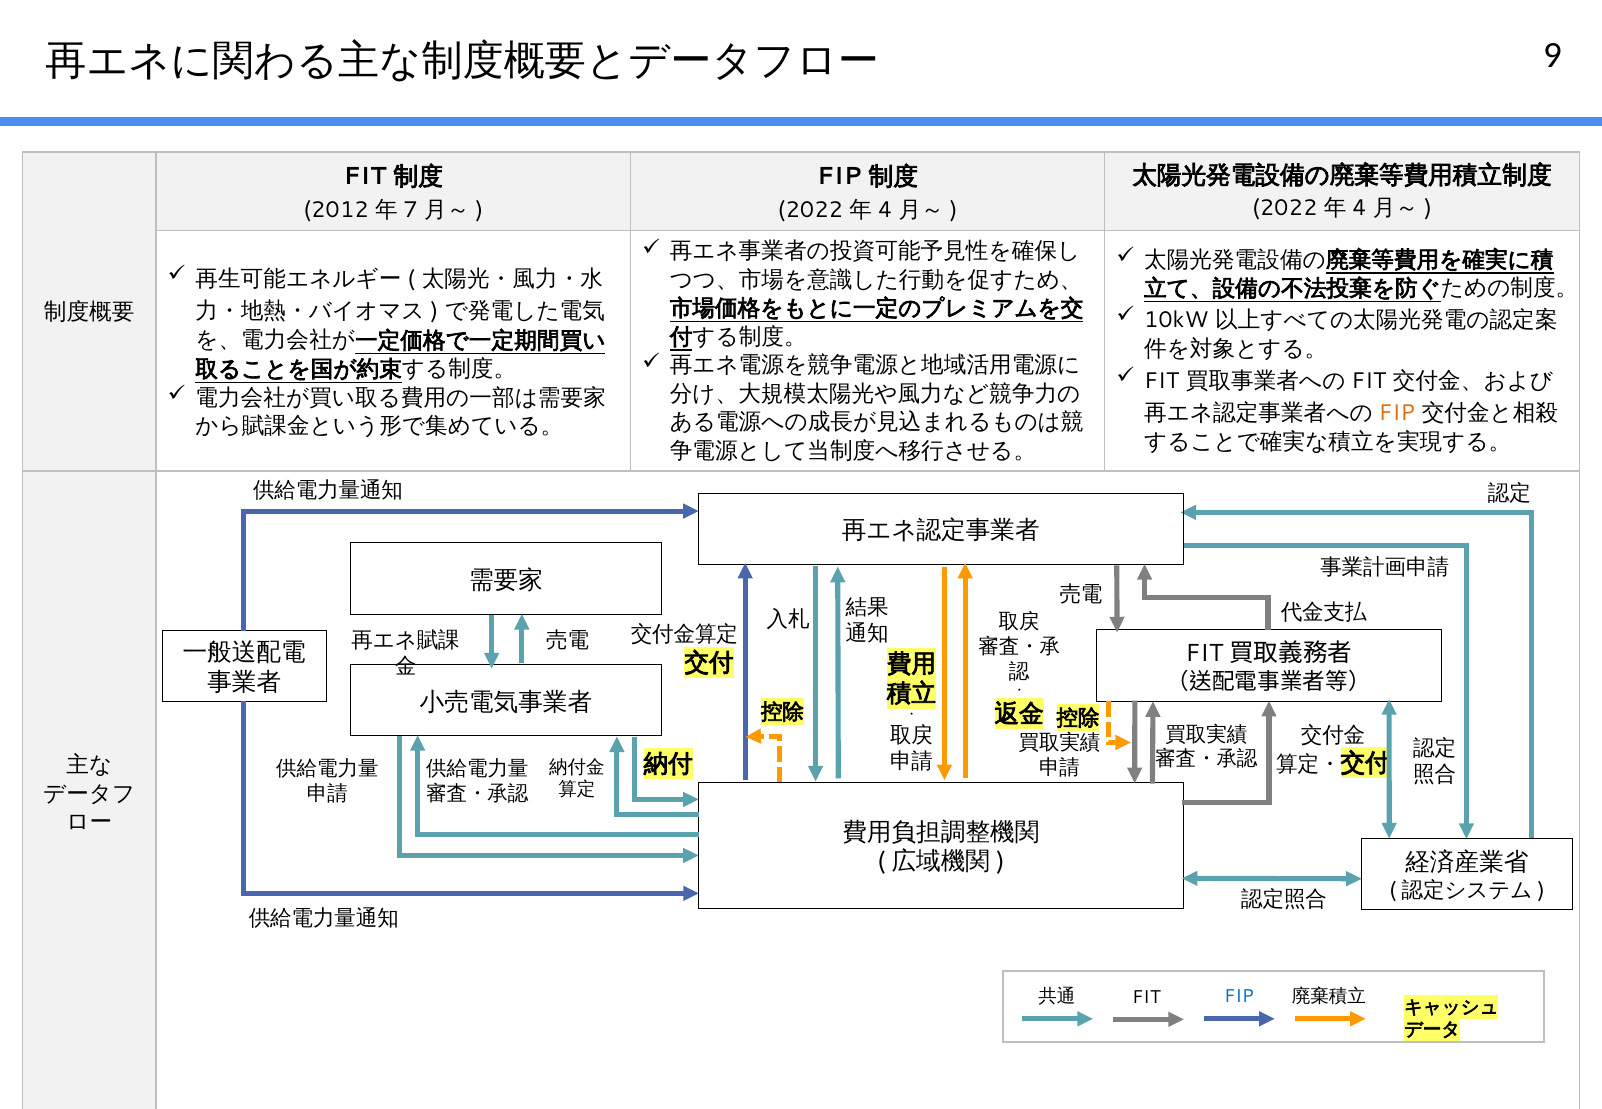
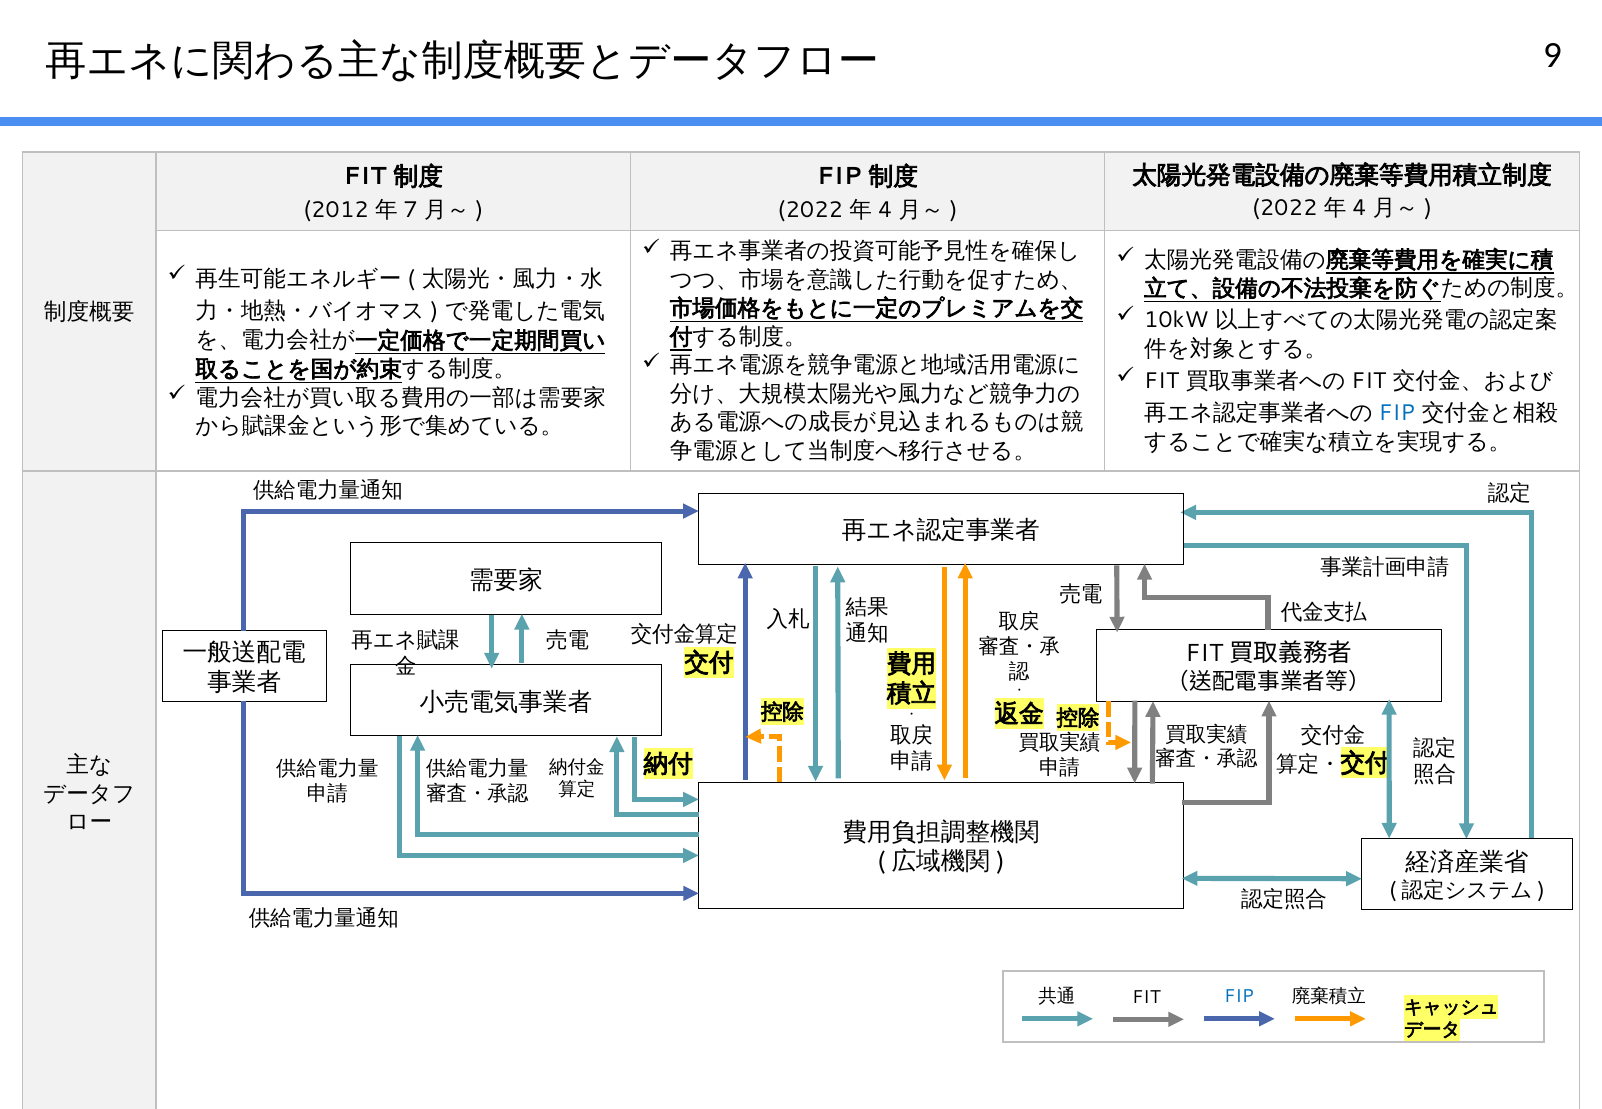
FIP at (1397, 413) colour: orange -> blue
